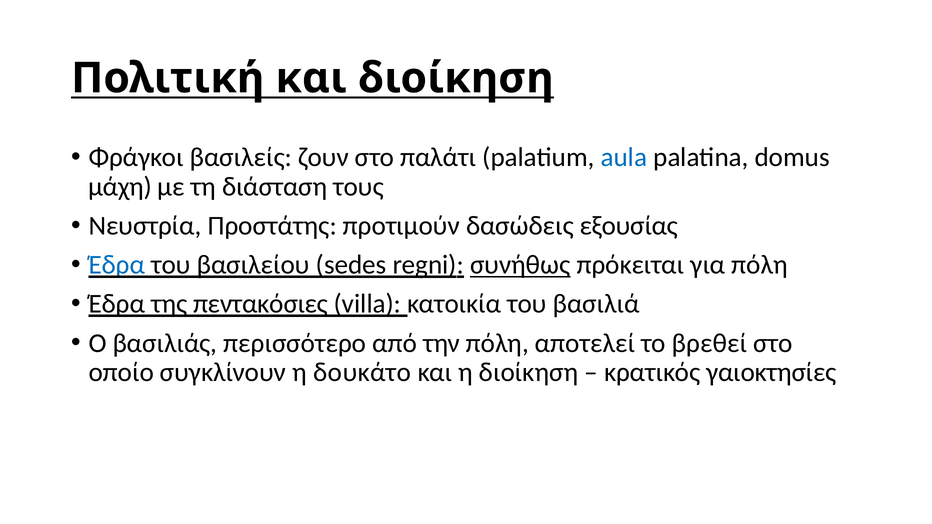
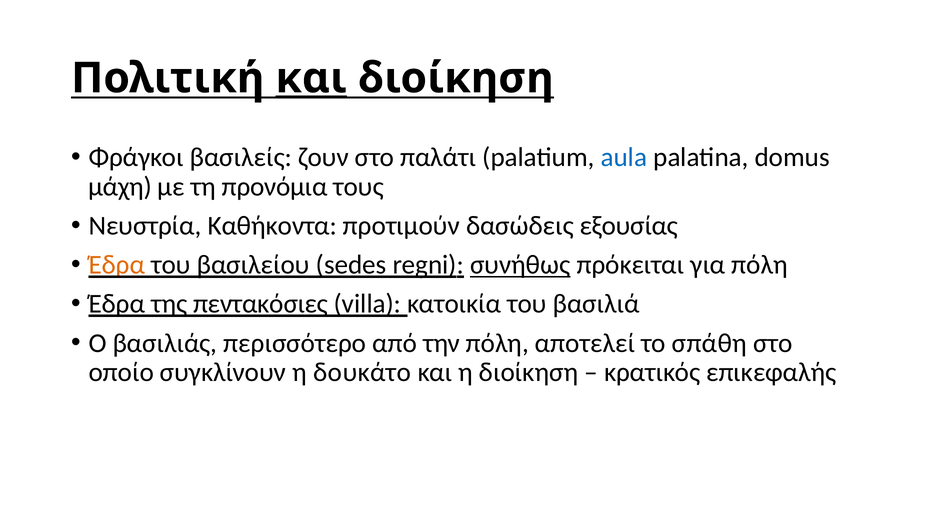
και at (311, 78) underline: none -> present
διάσταση: διάσταση -> προνόμια
Προστάτης: Προστάτης -> Καθήκοντα
Έδρα at (117, 265) colour: blue -> orange
βρεθεί: βρεθεί -> σπάθη
γαιοκτησίες: γαιοκτησίες -> επικεφαλής
